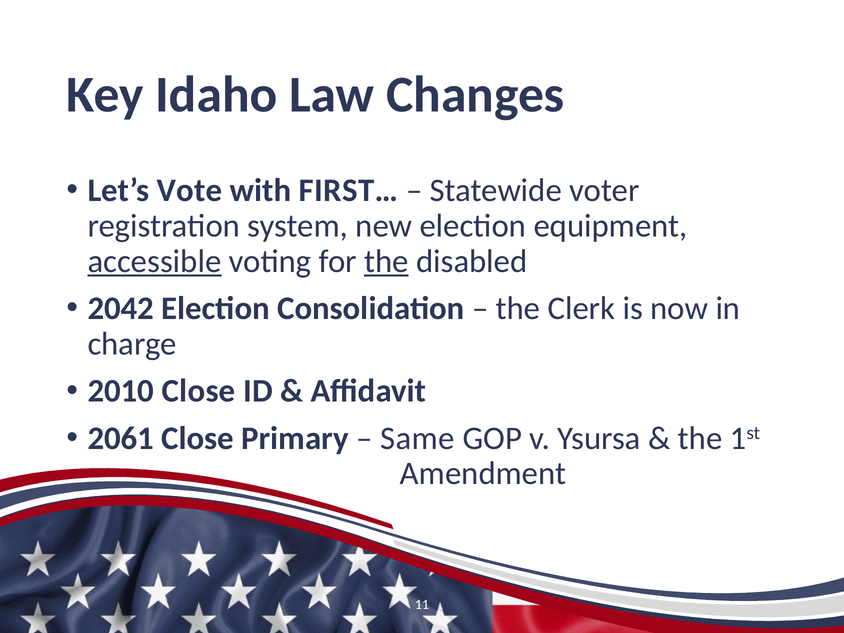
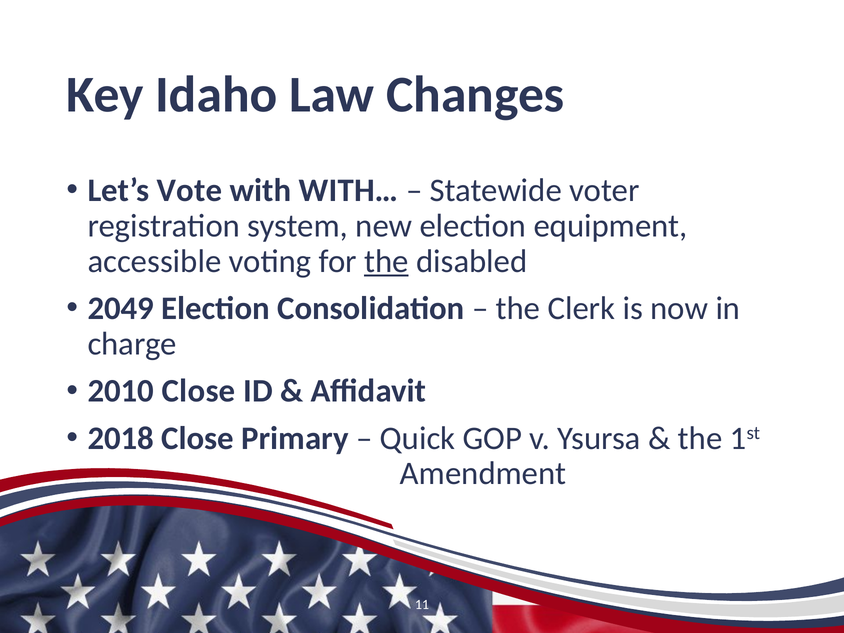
FIRST…: FIRST… -> WITH…
accessible underline: present -> none
2042: 2042 -> 2049
2061: 2061 -> 2018
Same: Same -> Quick
